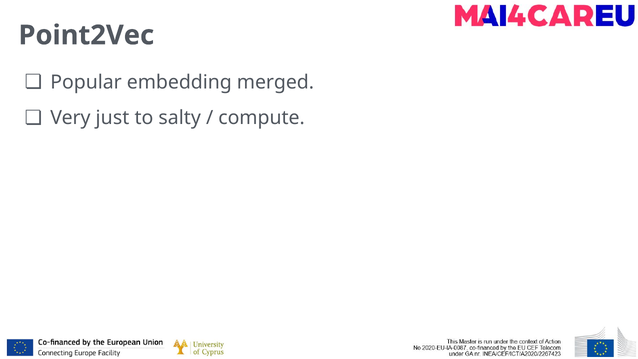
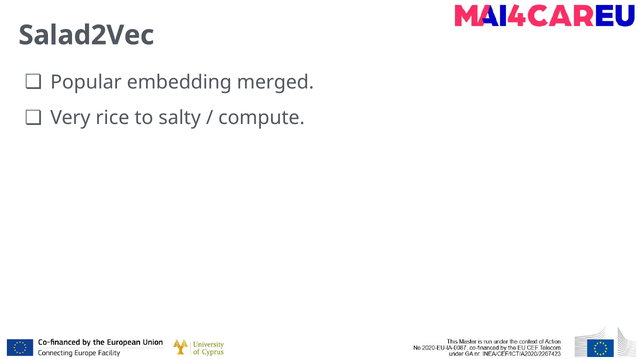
Point2Vec: Point2Vec -> Salad2Vec
just: just -> rice
